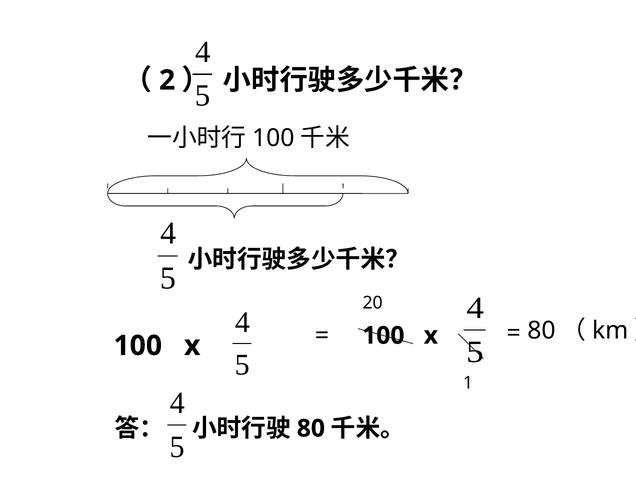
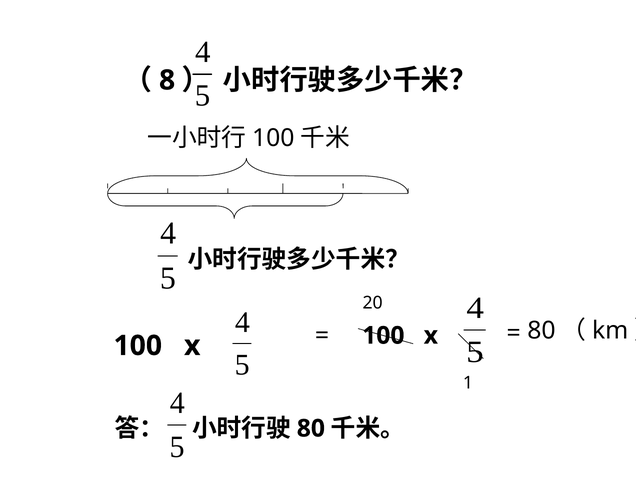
2: 2 -> 8
